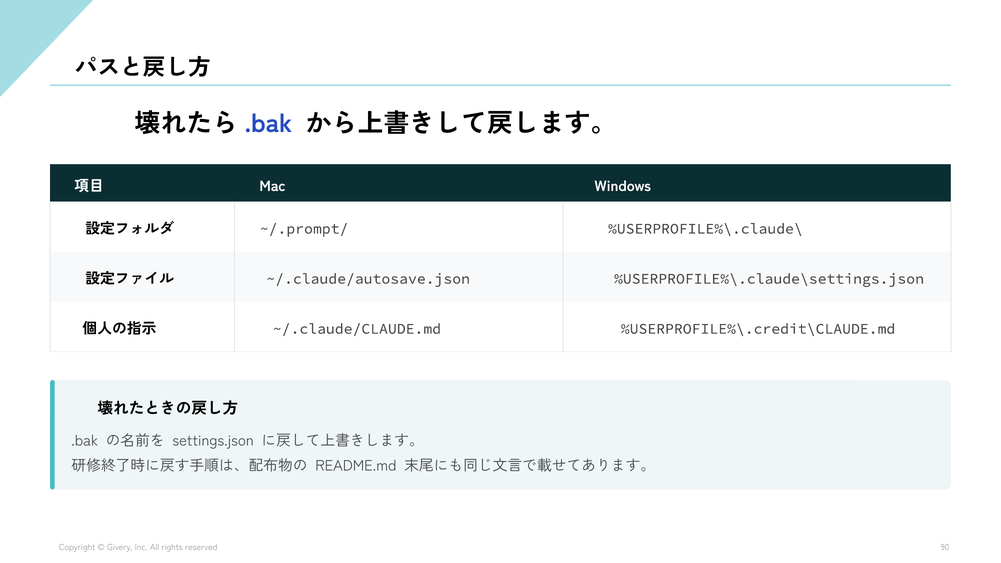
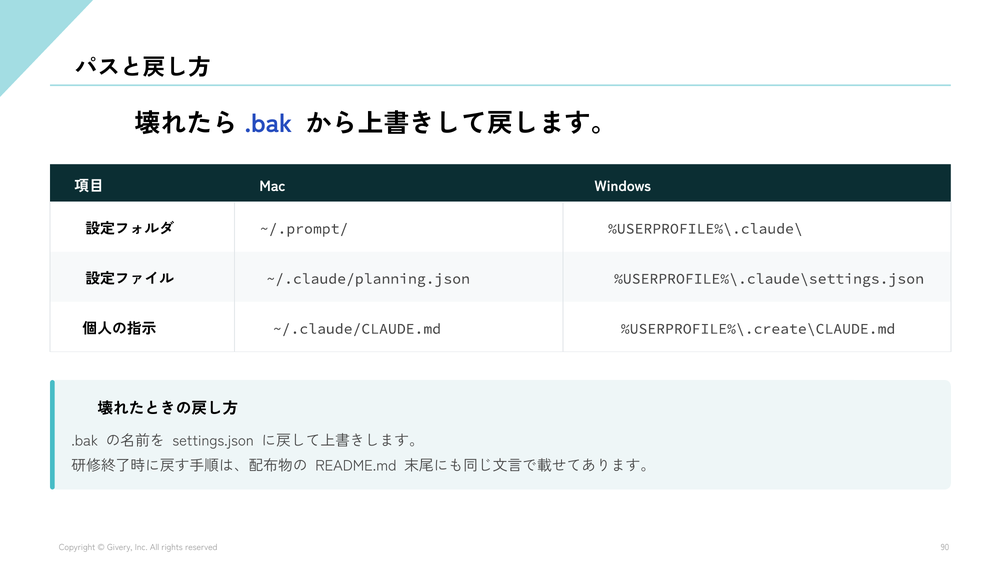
~/.claude/autosave.json: ~/.claude/autosave.json -> ~/.claude/planning.json
%USERPROFILE%\.credit\CLAUDE.md: %USERPROFILE%\.credit\CLAUDE.md -> %USERPROFILE%\.create\CLAUDE.md
